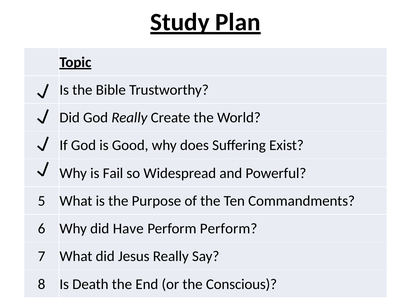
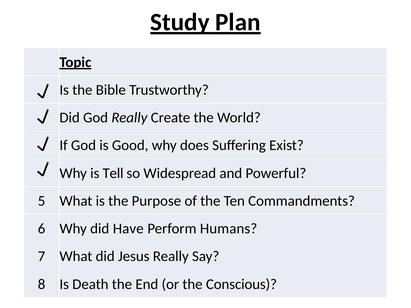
Fail: Fail -> Tell
Perform Perform: Perform -> Humans
